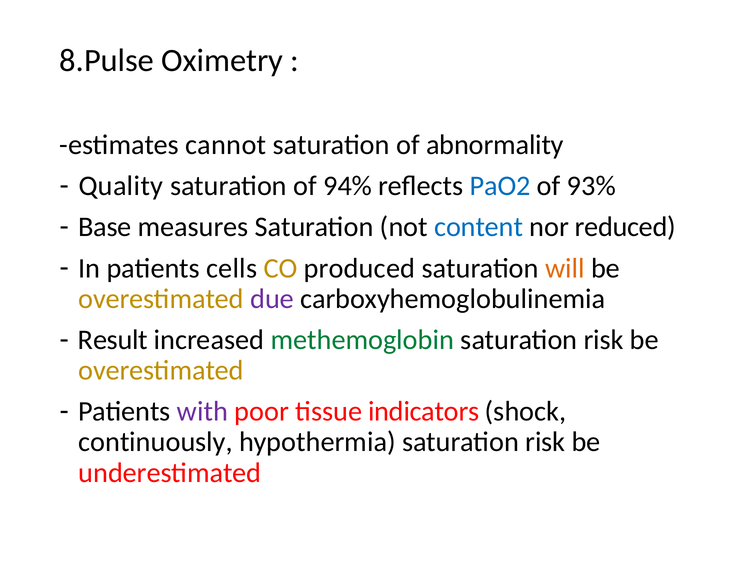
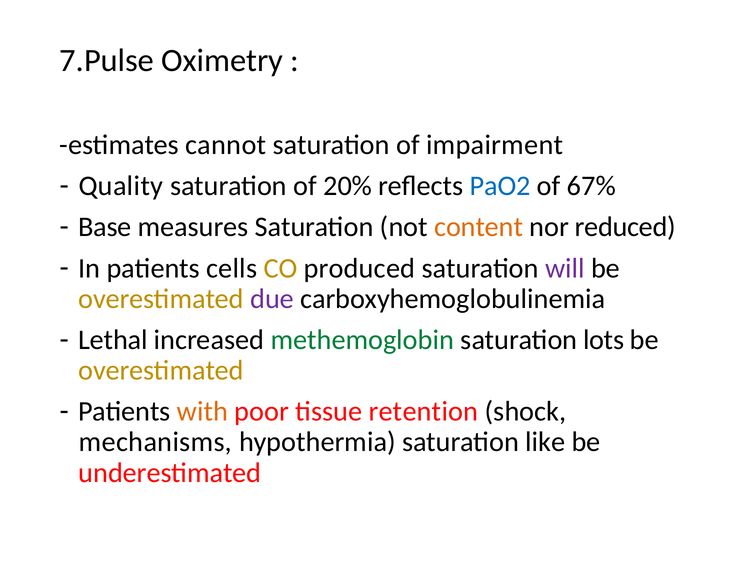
8.Pulse: 8.Pulse -> 7.Pulse
abnormality: abnormality -> impairment
94%: 94% -> 20%
93%: 93% -> 67%
content colour: blue -> orange
will colour: orange -> purple
Result: Result -> Lethal
risk at (604, 340): risk -> lots
with colour: purple -> orange
indicators: indicators -> retention
continuously: continuously -> mechanisms
hypothermia saturation risk: risk -> like
